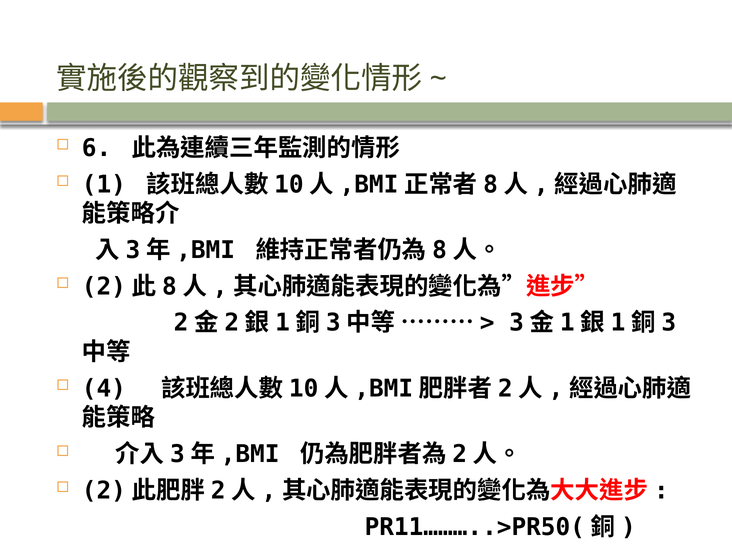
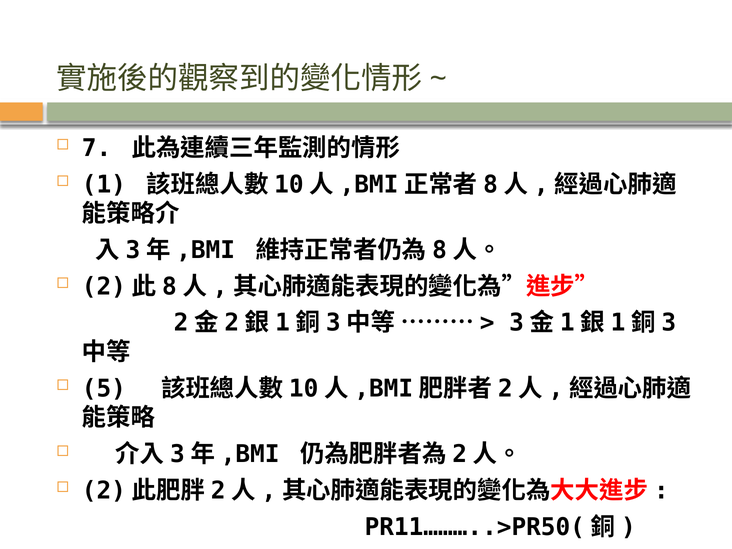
6: 6 -> 7
4: 4 -> 5
